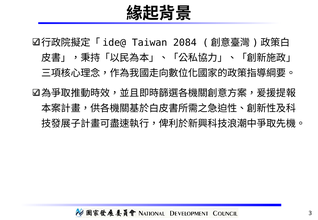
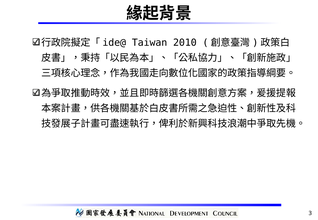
2084: 2084 -> 2010
